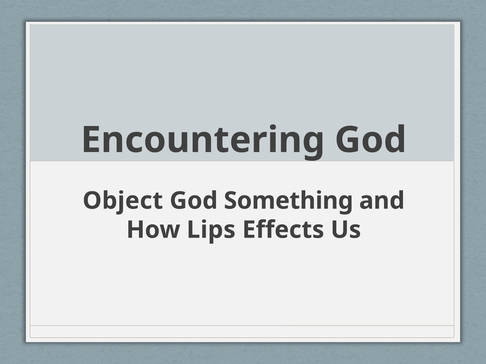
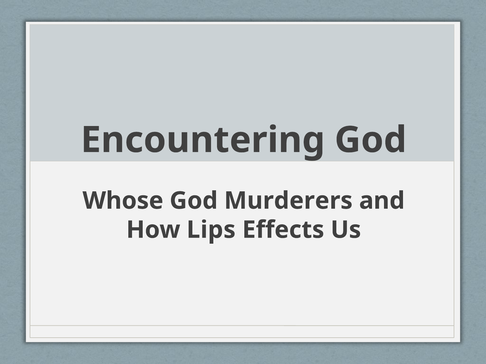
Object: Object -> Whose
Something: Something -> Murderers
